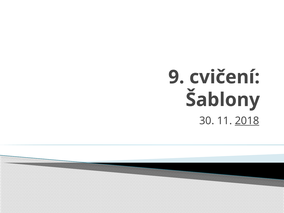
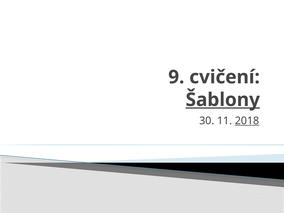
Šablony underline: none -> present
